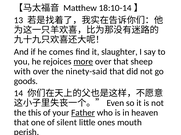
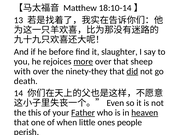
comes: comes -> before
ninety-said: ninety-said -> ninety-they
did underline: none -> present
goods: goods -> death
heaven underline: none -> present
silent: silent -> when
mouth: mouth -> people
